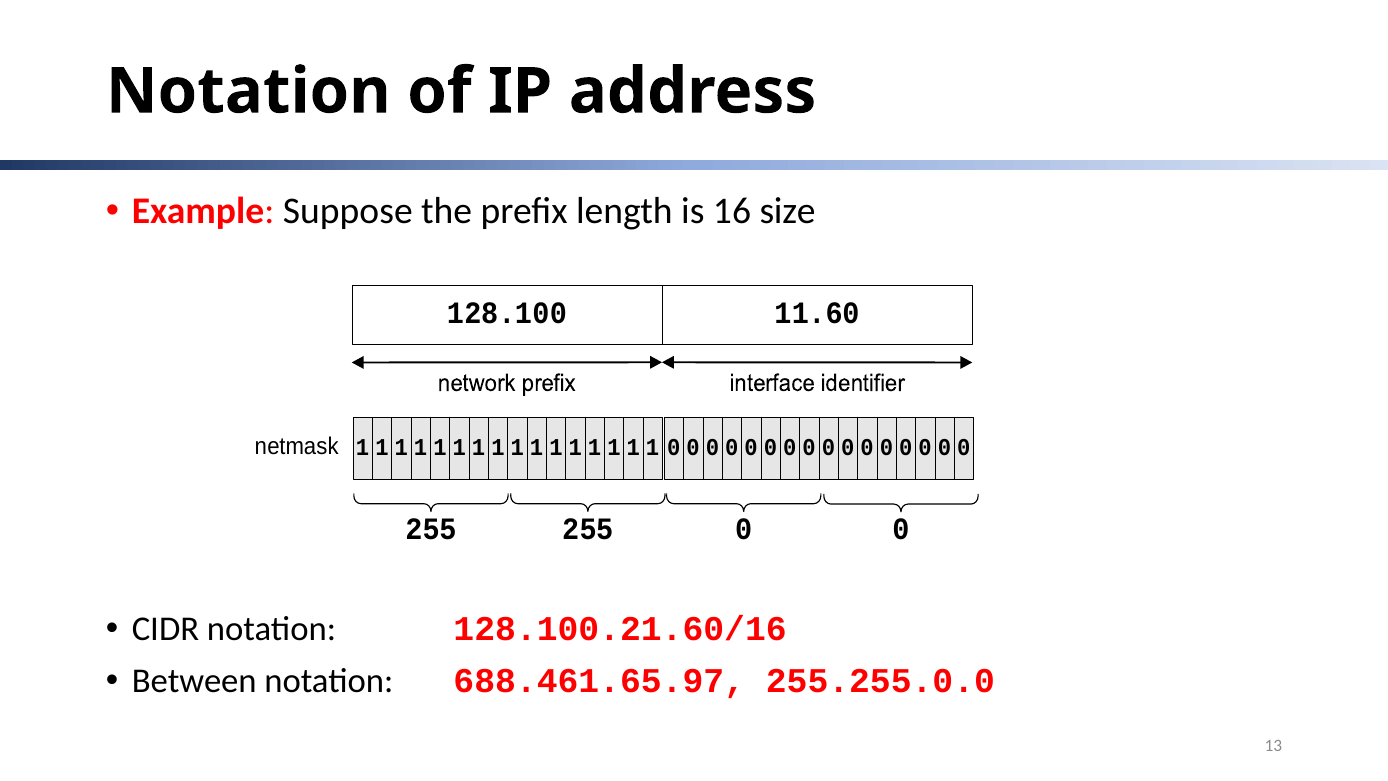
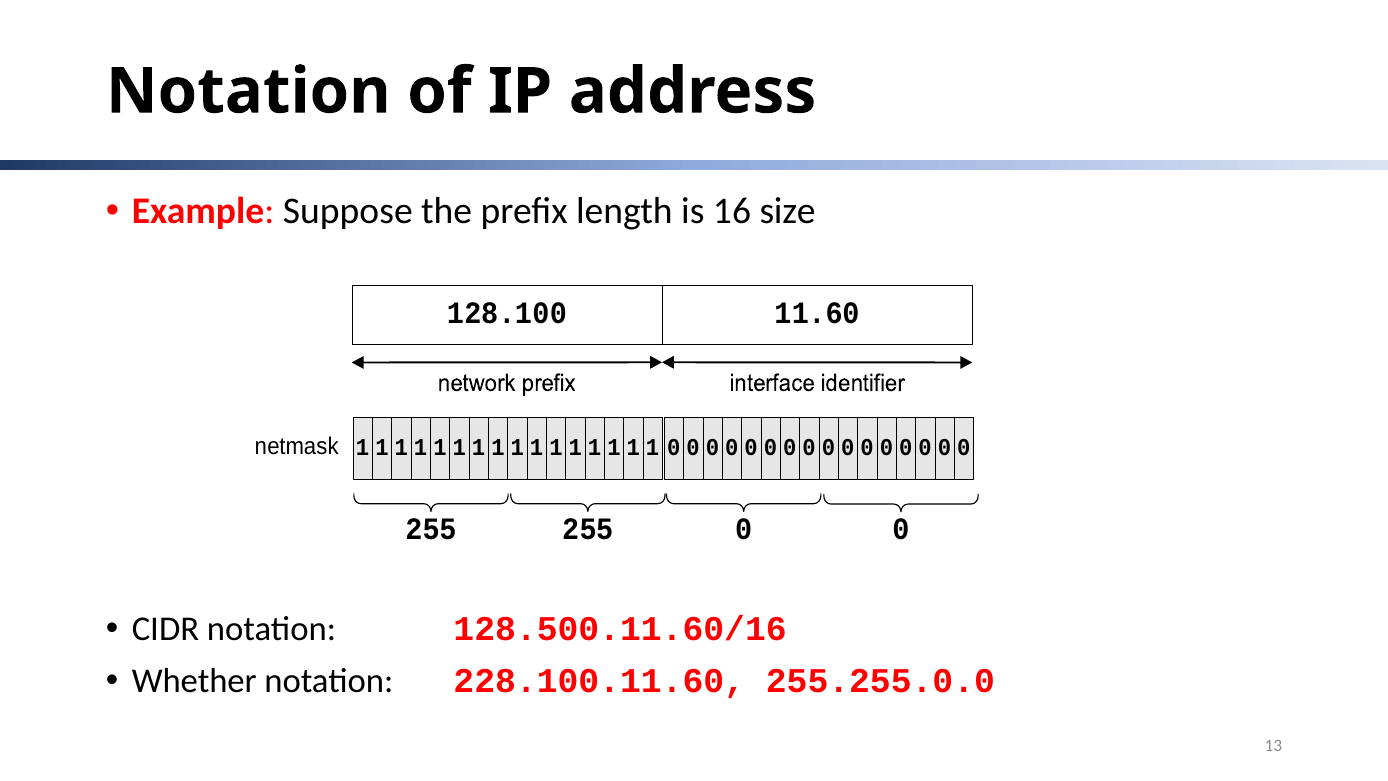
128.100.21.60/16: 128.100.21.60/16 -> 128.500.11.60/16
Between: Between -> Whether
688.461.65.97: 688.461.65.97 -> 228.100.11.60
